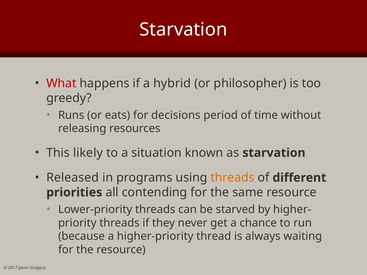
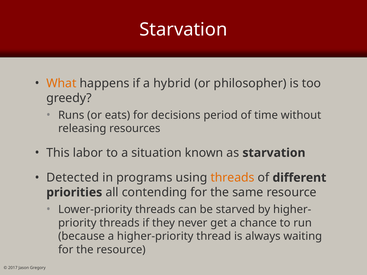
What colour: red -> orange
likely: likely -> labor
Released: Released -> Detected
